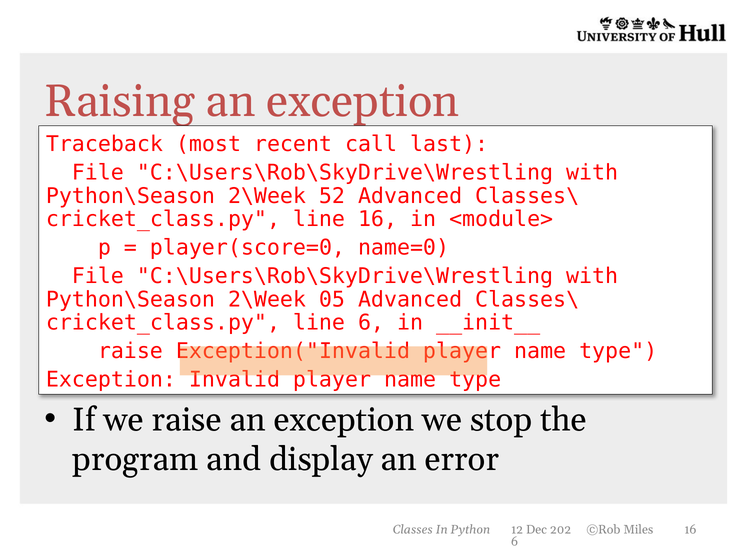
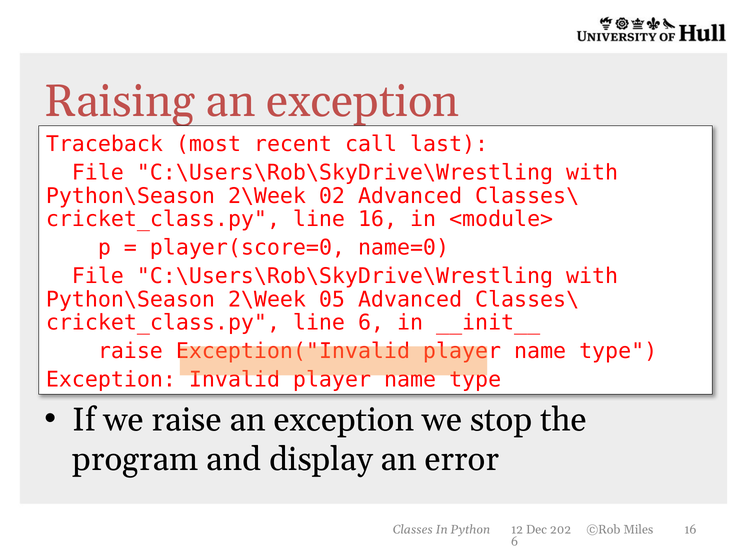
52: 52 -> 02
